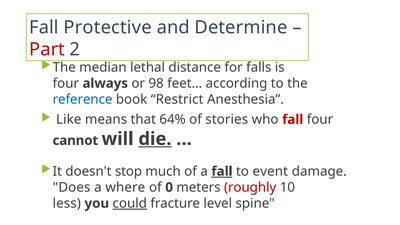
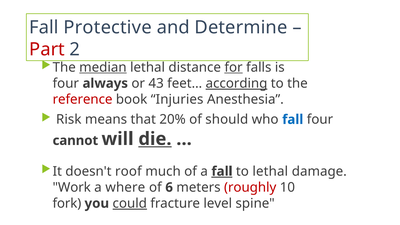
median underline: none -> present
for underline: none -> present
98: 98 -> 43
according underline: none -> present
reference colour: blue -> red
Restrict: Restrict -> Injuries
Like: Like -> Risk
64%: 64% -> 20%
stories: stories -> should
fall at (293, 120) colour: red -> blue
stop: stop -> roof
to event: event -> lethal
Does: Does -> Work
0: 0 -> 6
less: less -> fork
